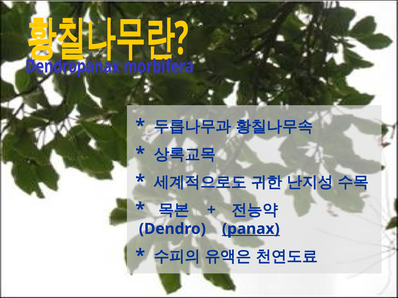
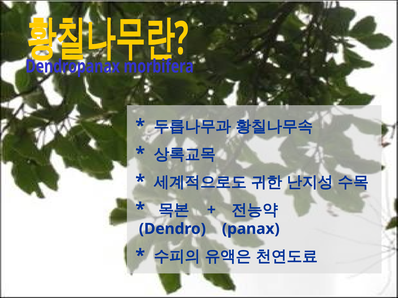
panax underline: present -> none
